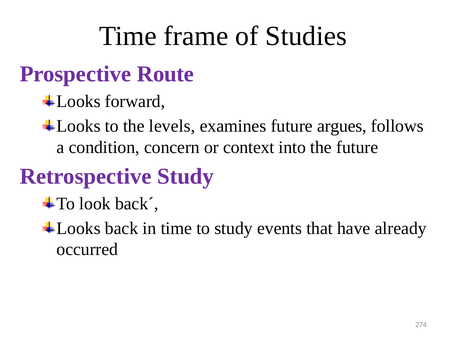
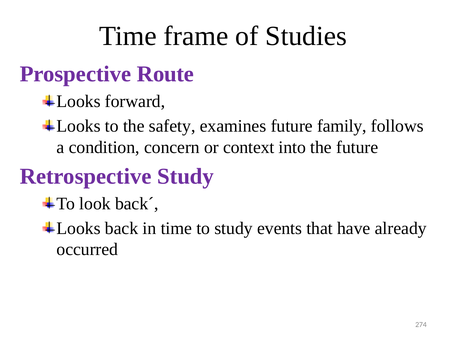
levels: levels -> safety
argues: argues -> family
